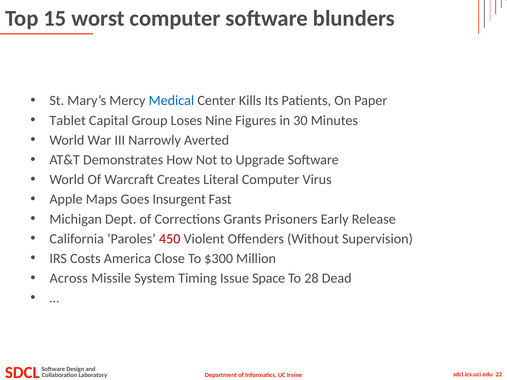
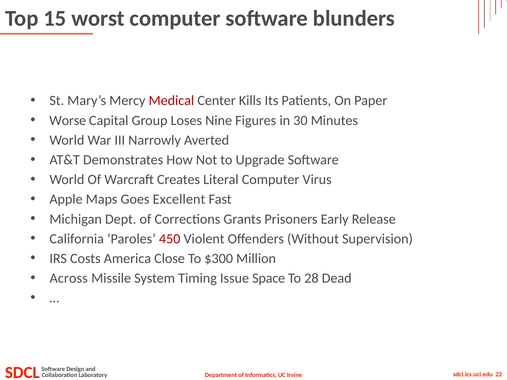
Medical colour: blue -> red
Tablet: Tablet -> Worse
Insurgent: Insurgent -> Excellent
